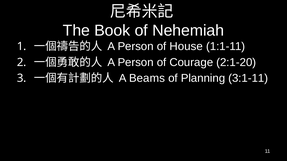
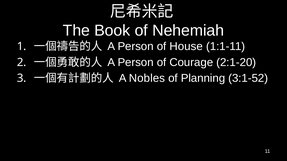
Beams: Beams -> Nobles
3:1-11: 3:1-11 -> 3:1-52
